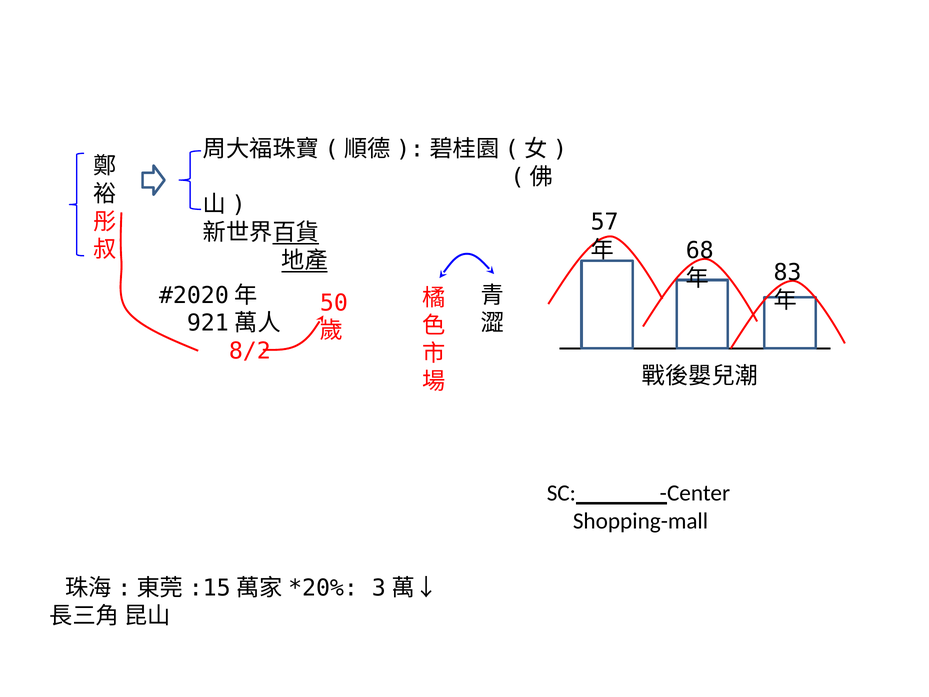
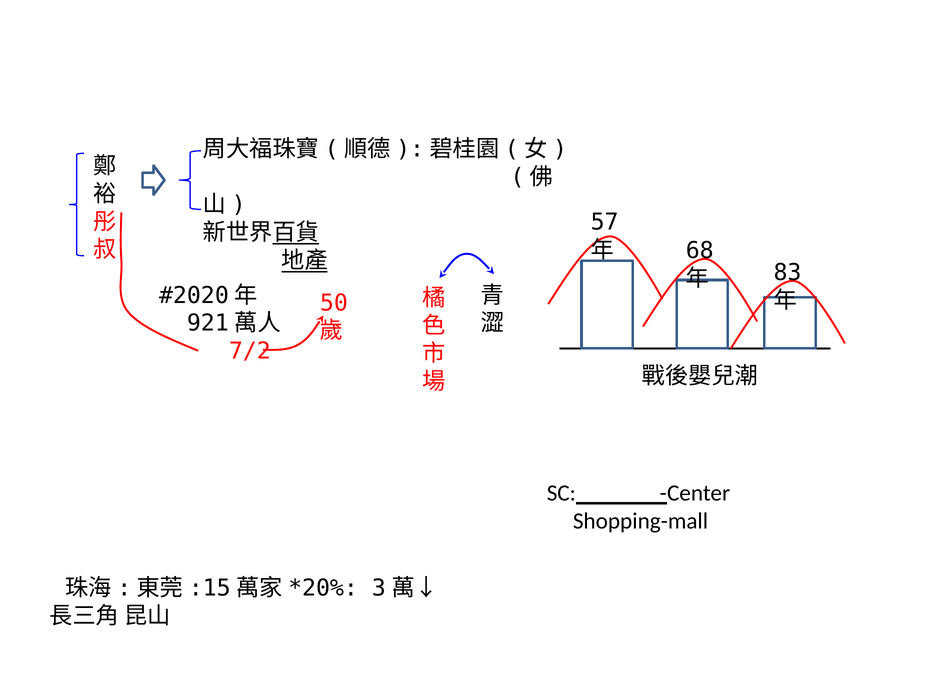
8/2: 8/2 -> 7/2
